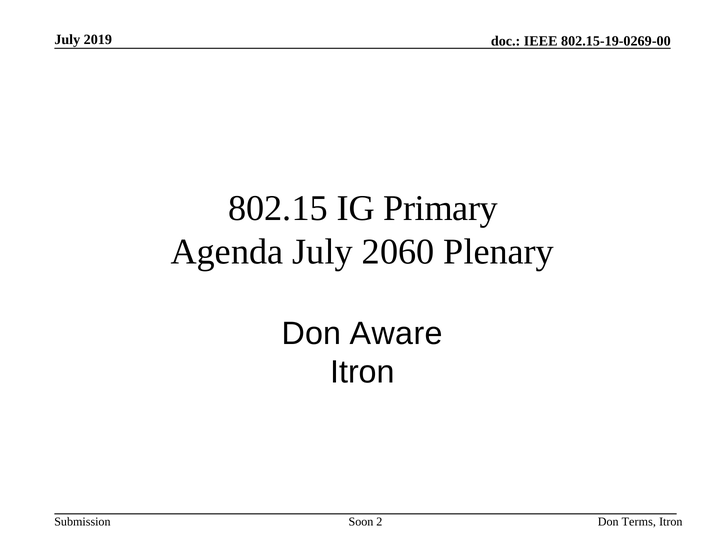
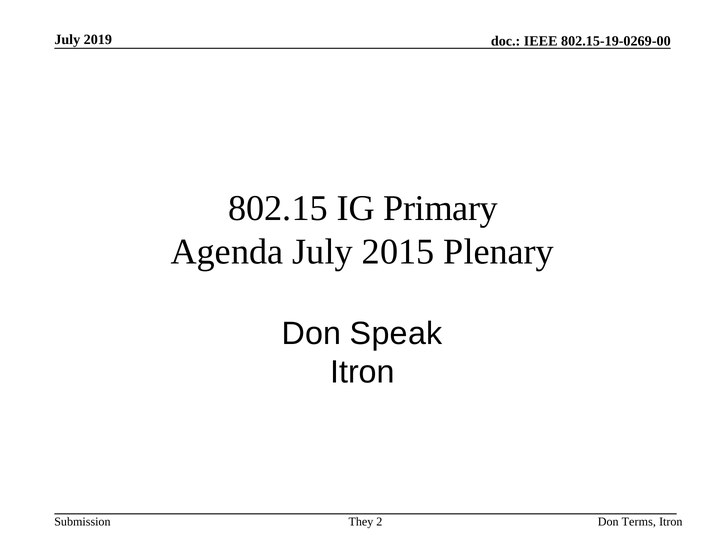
2060: 2060 -> 2015
Aware: Aware -> Speak
Soon: Soon -> They
